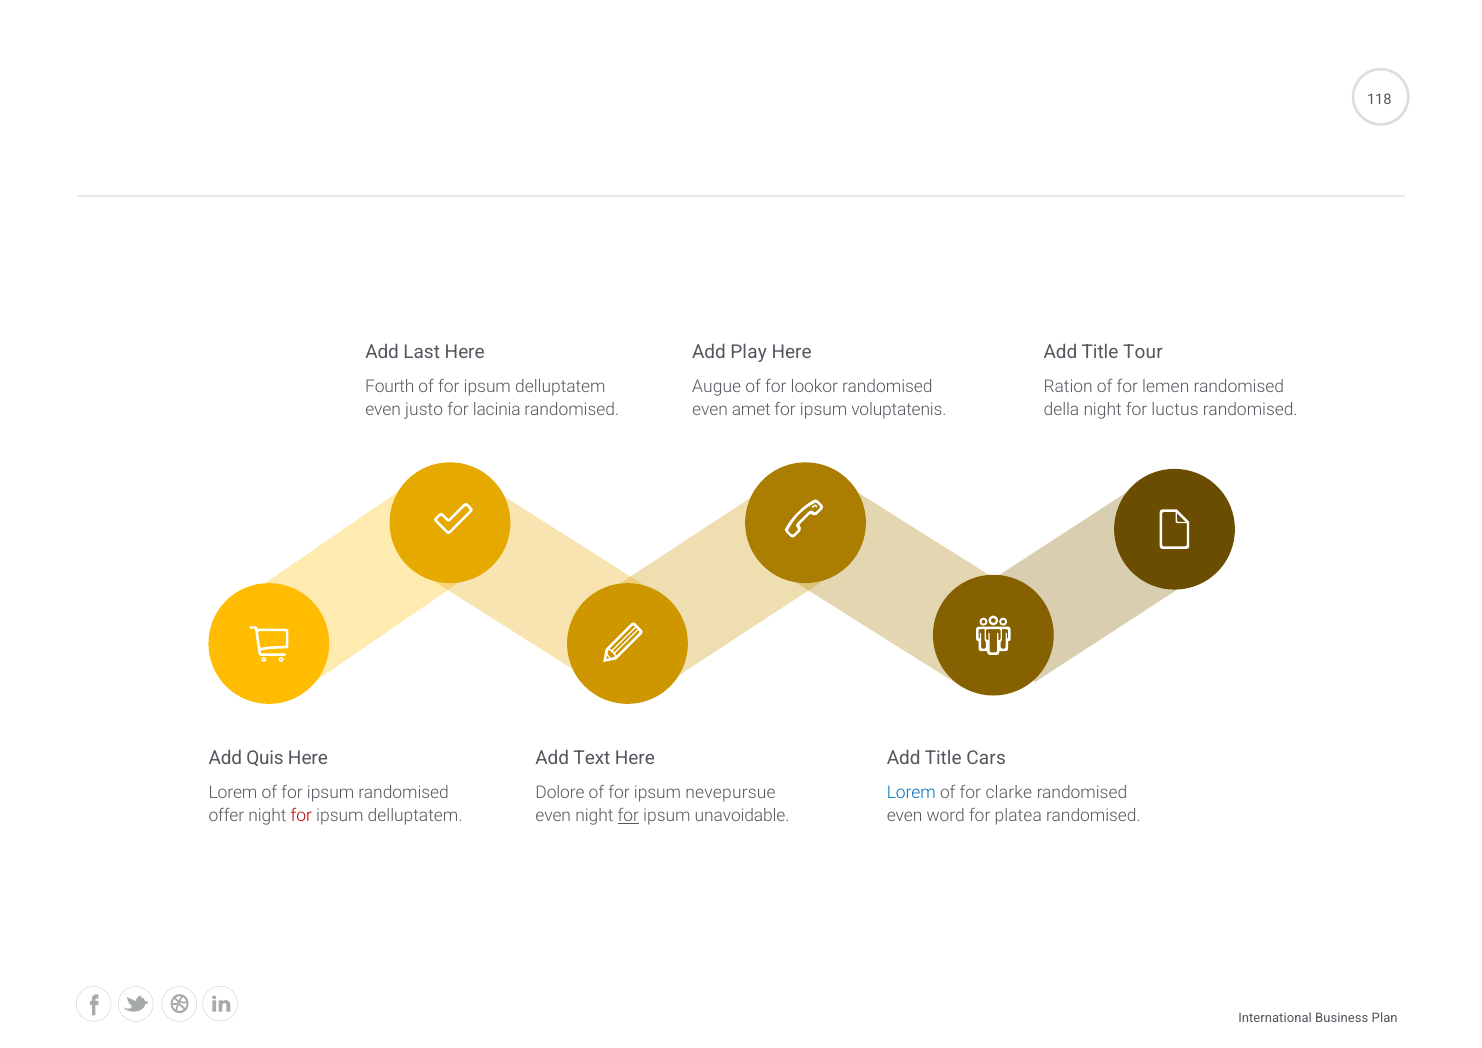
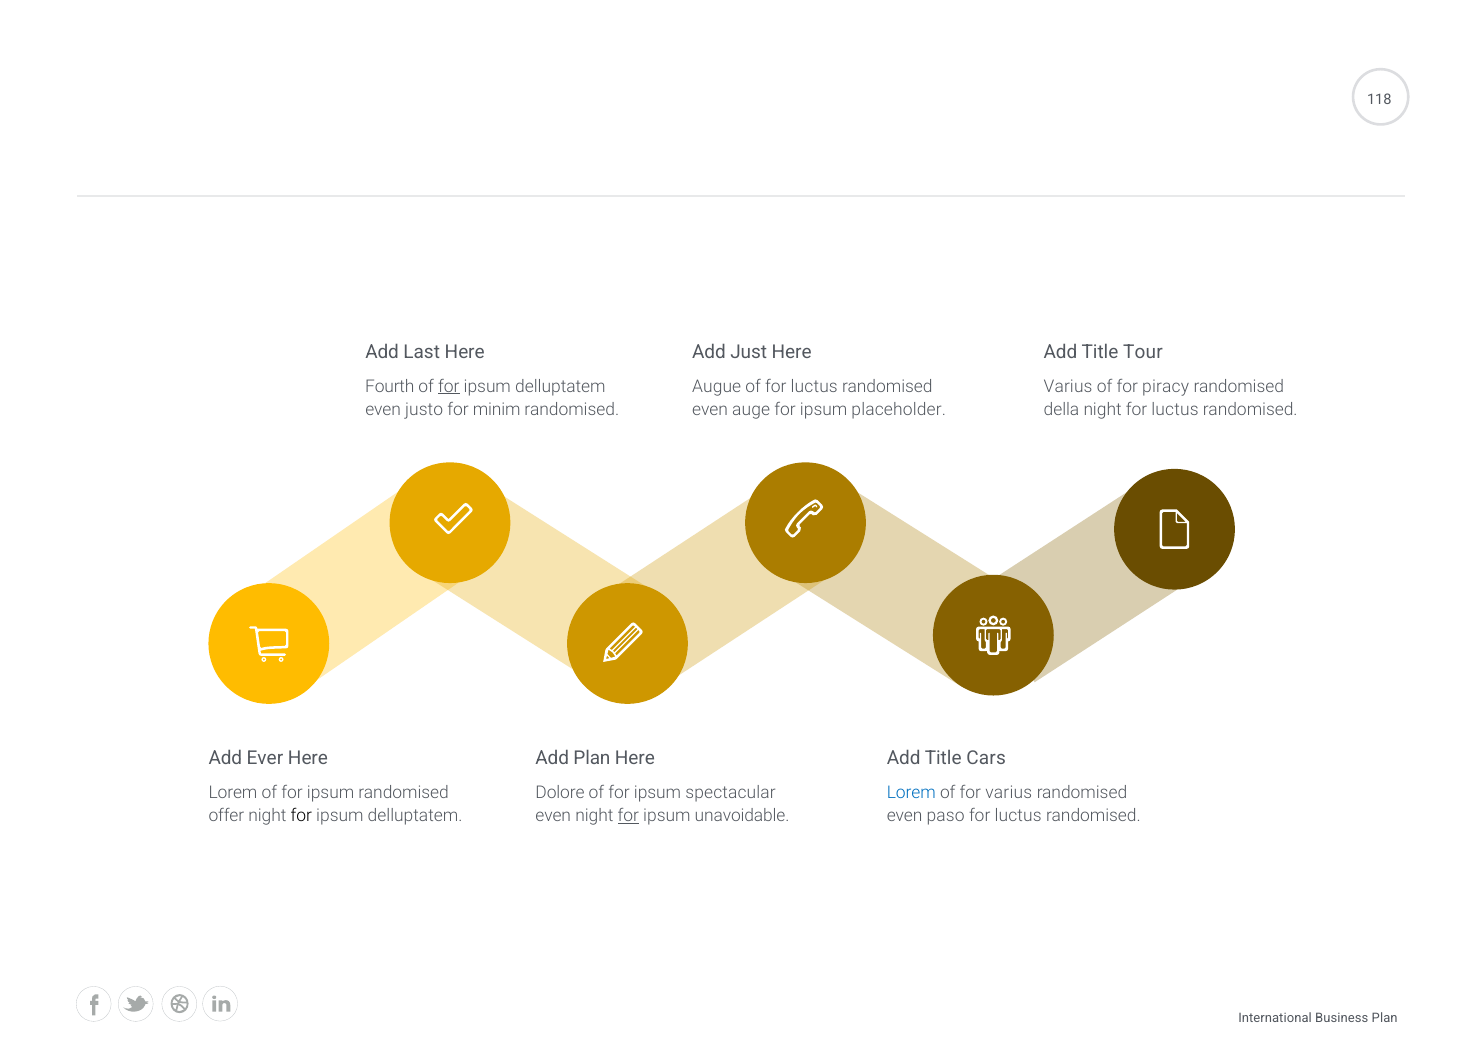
Play: Play -> Just
for at (449, 386) underline: none -> present
of for lookor: lookor -> luctus
Ration at (1068, 386): Ration -> Varius
lemen: lemen -> piracy
lacinia: lacinia -> minim
amet: amet -> auge
voluptatenis: voluptatenis -> placeholder
Quis: Quis -> Ever
Add Text: Text -> Plan
nevepursue: nevepursue -> spectacular
for clarke: clarke -> varius
for at (301, 816) colour: red -> black
word: word -> paso
platea at (1018, 816): platea -> luctus
